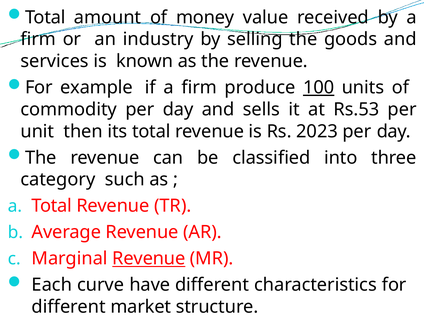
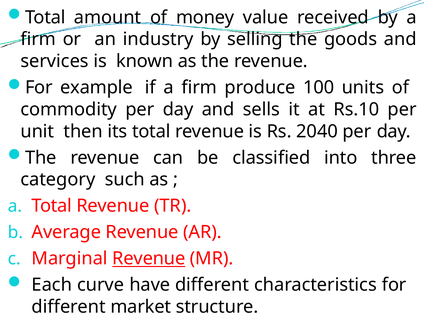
100 underline: present -> none
Rs.53: Rs.53 -> Rs.10
2023: 2023 -> 2040
